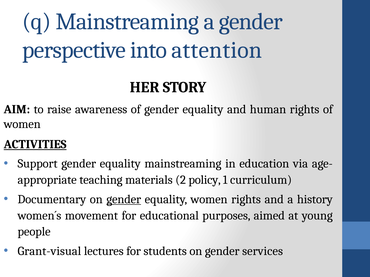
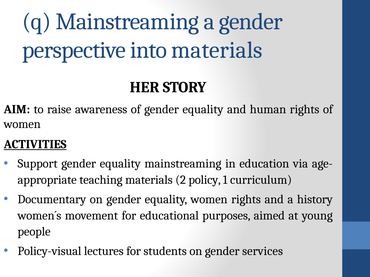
into attention: attention -> materials
gender at (124, 200) underline: present -> none
Grant-visual: Grant-visual -> Policy-visual
